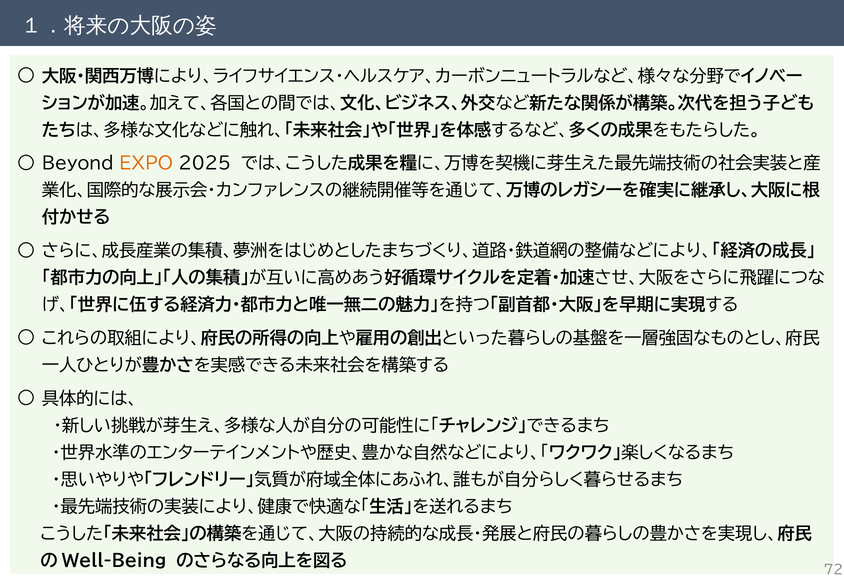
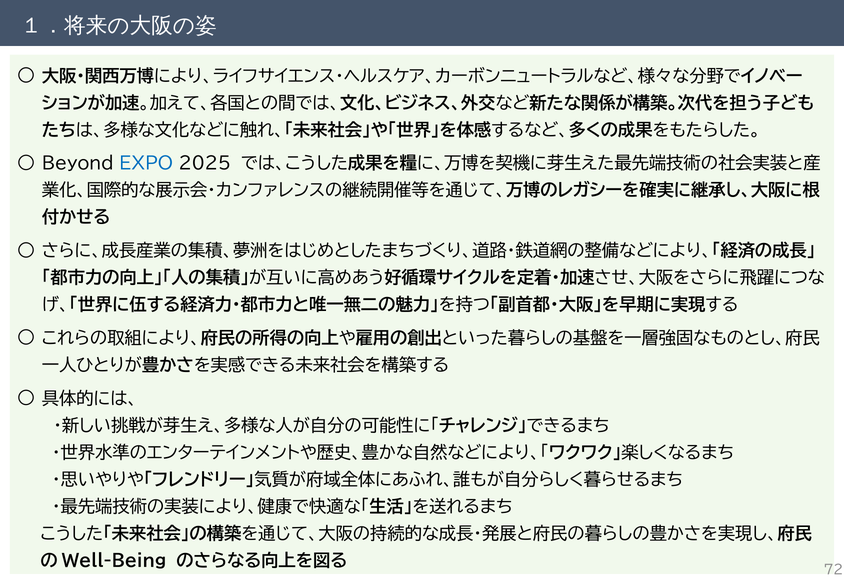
EXPO colour: orange -> blue
